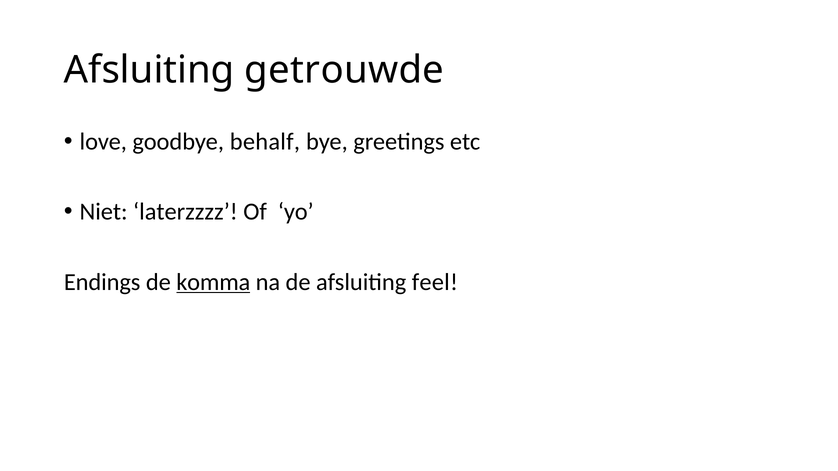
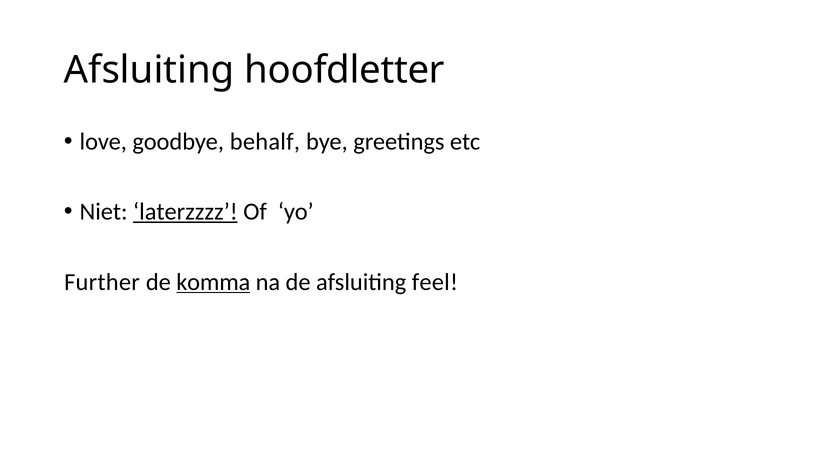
getrouwde: getrouwde -> hoofdletter
laterzzzz underline: none -> present
Endings: Endings -> Further
